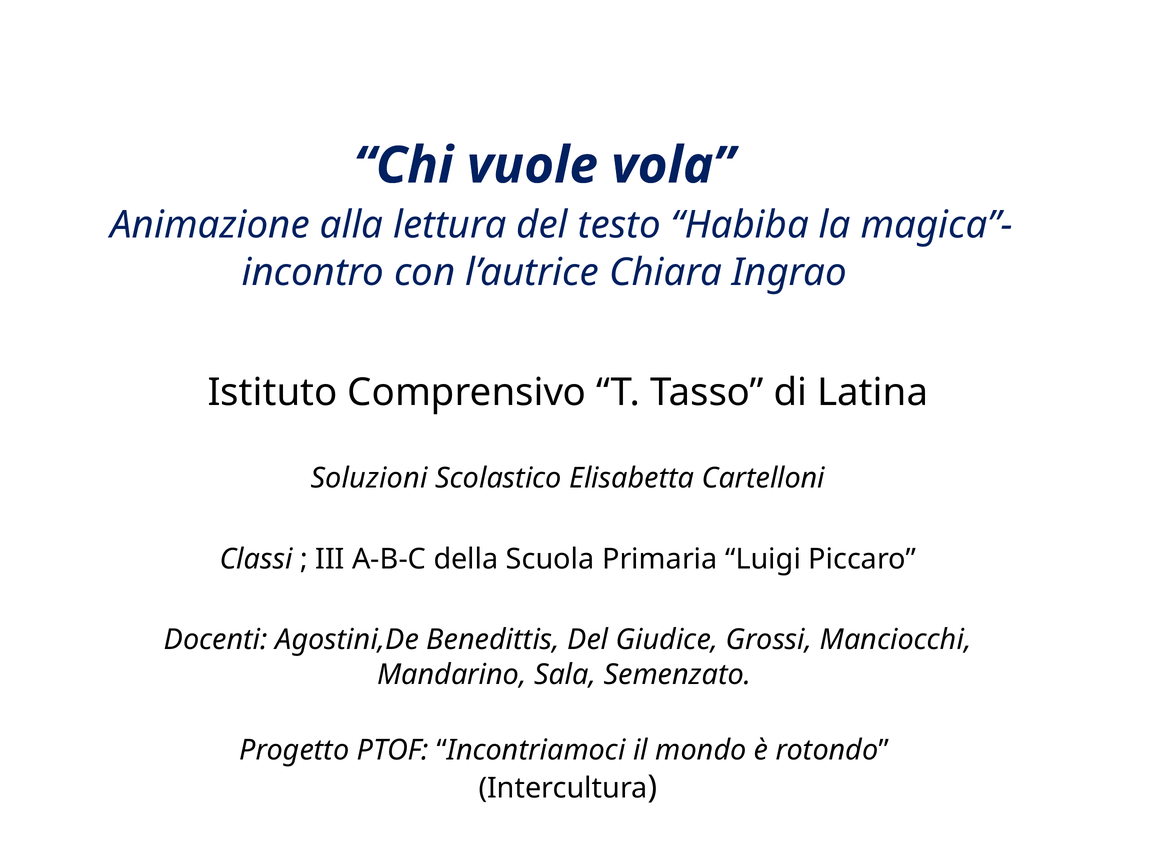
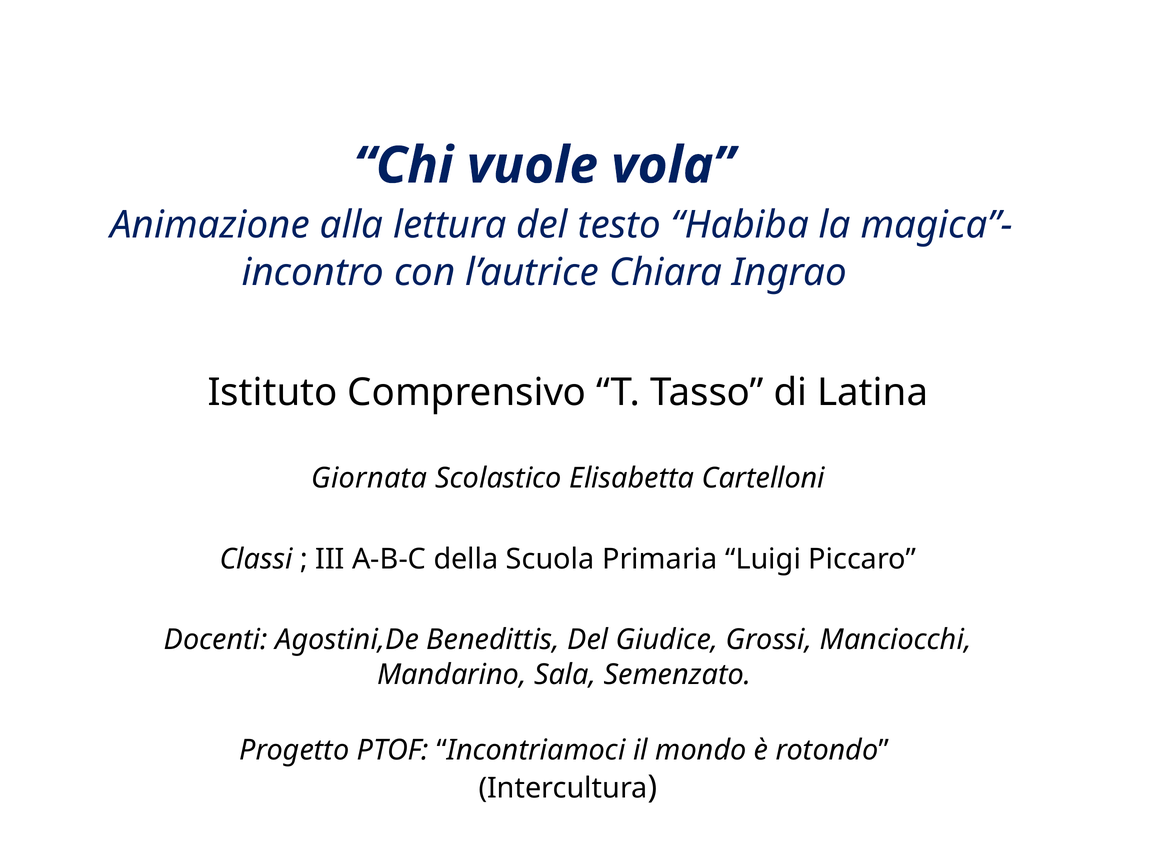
Soluzioni: Soluzioni -> Giornata
